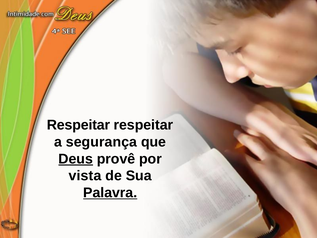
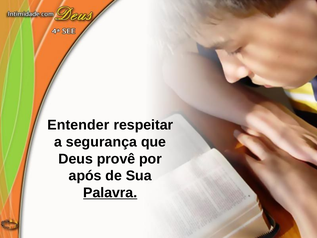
Respeitar at (78, 125): Respeitar -> Entender
Deus underline: present -> none
vista: vista -> após
